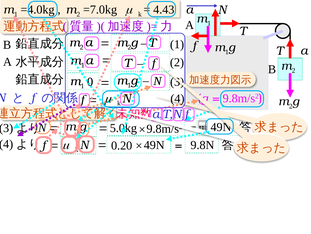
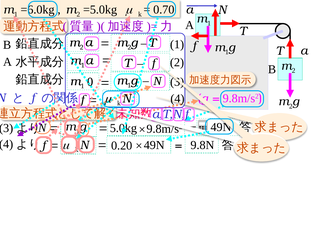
=4.0kg: =4.0kg -> =6.0kg
=7.0kg: =7.0kg -> =5.0kg
4.43: 4.43 -> 0.70
